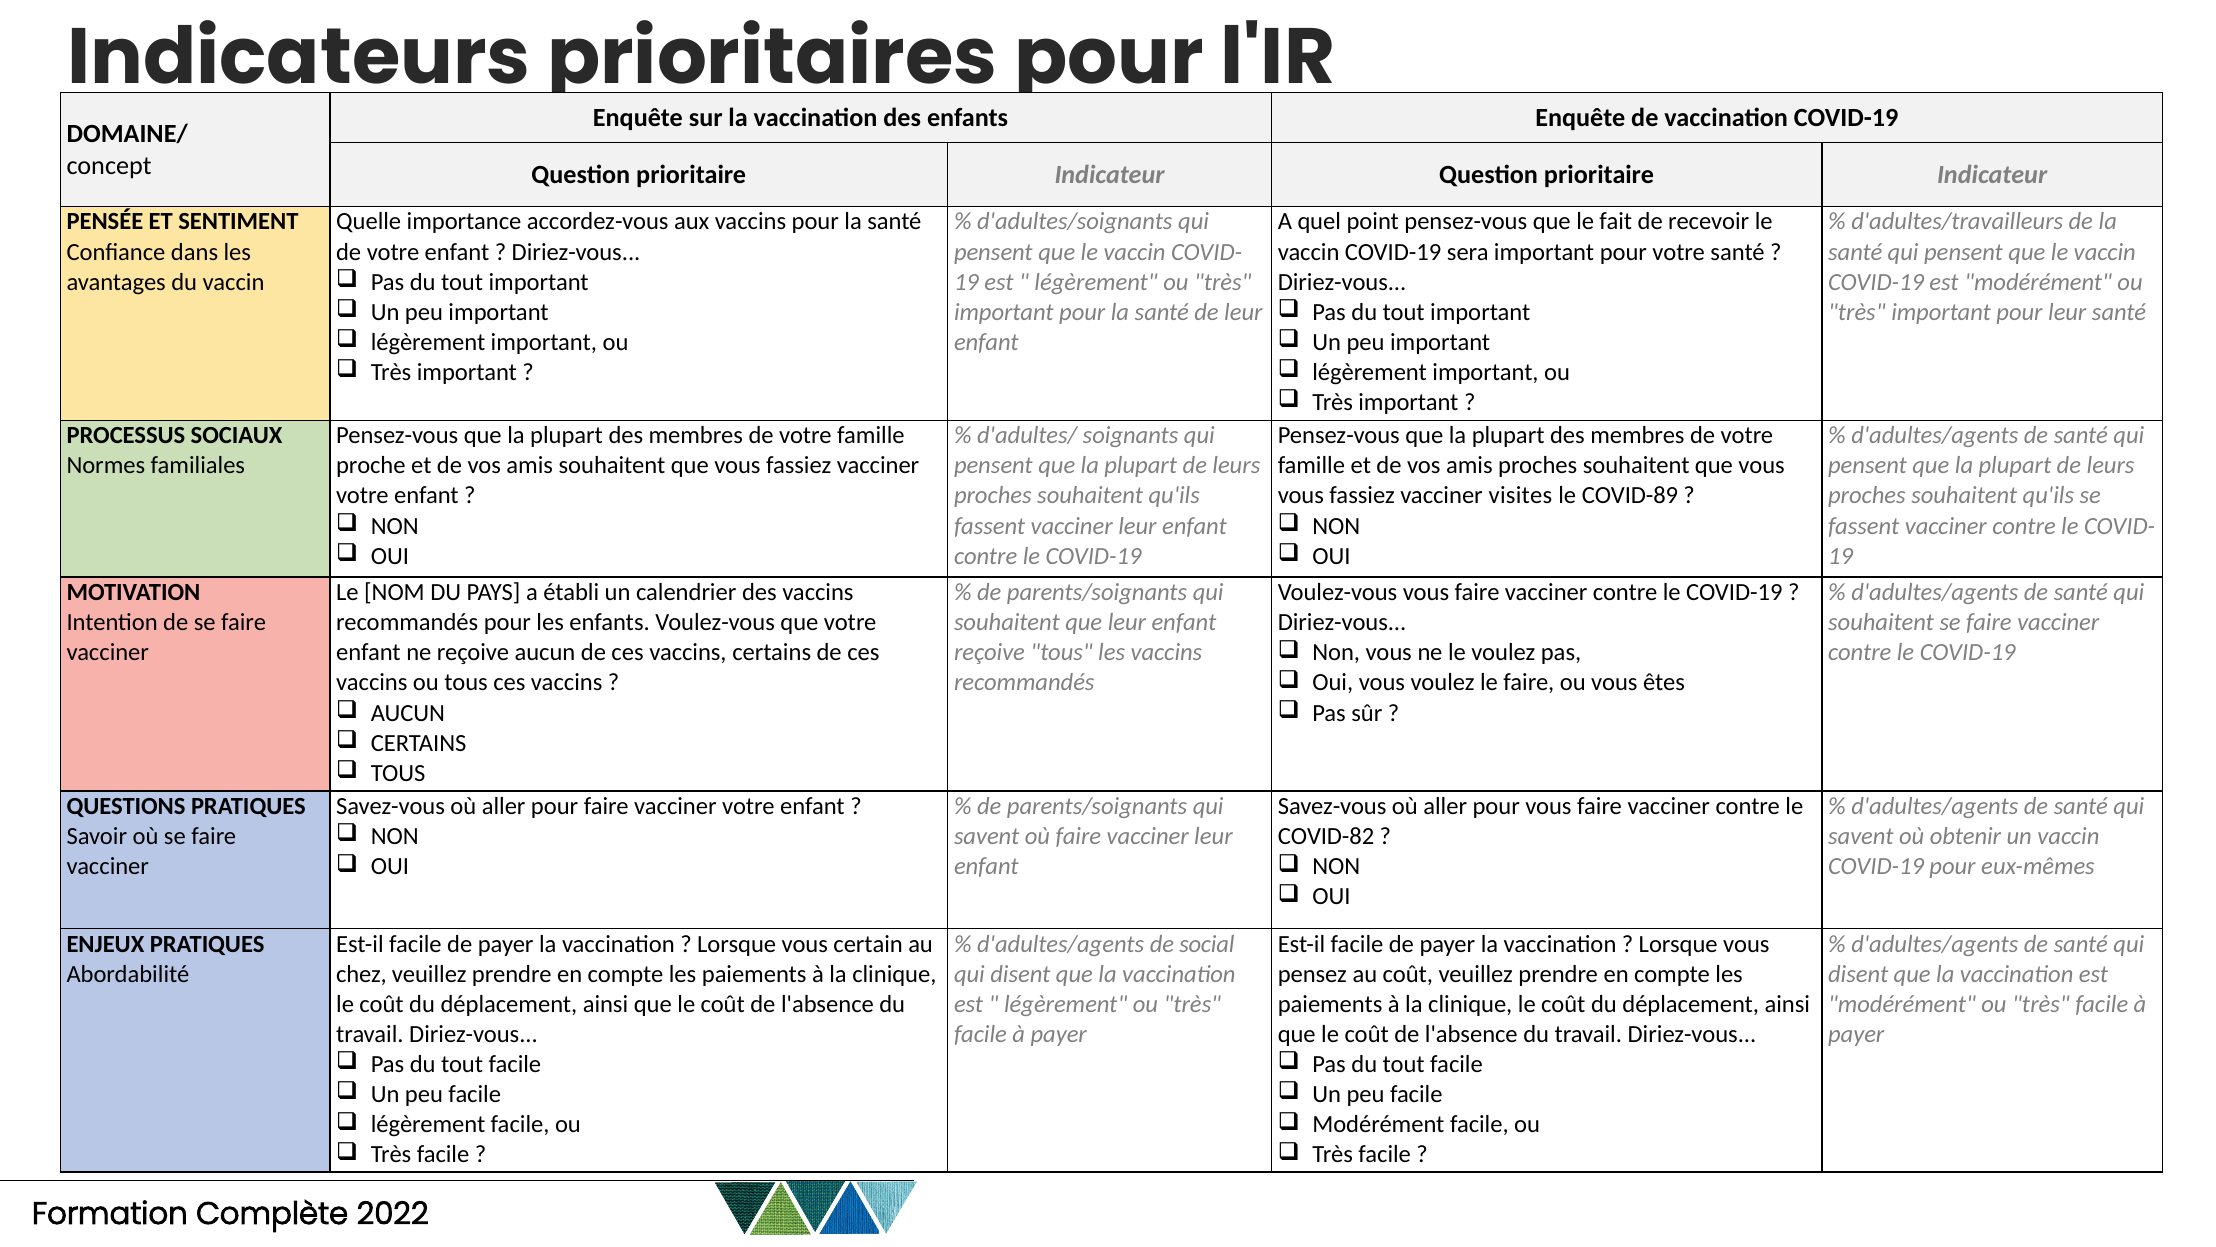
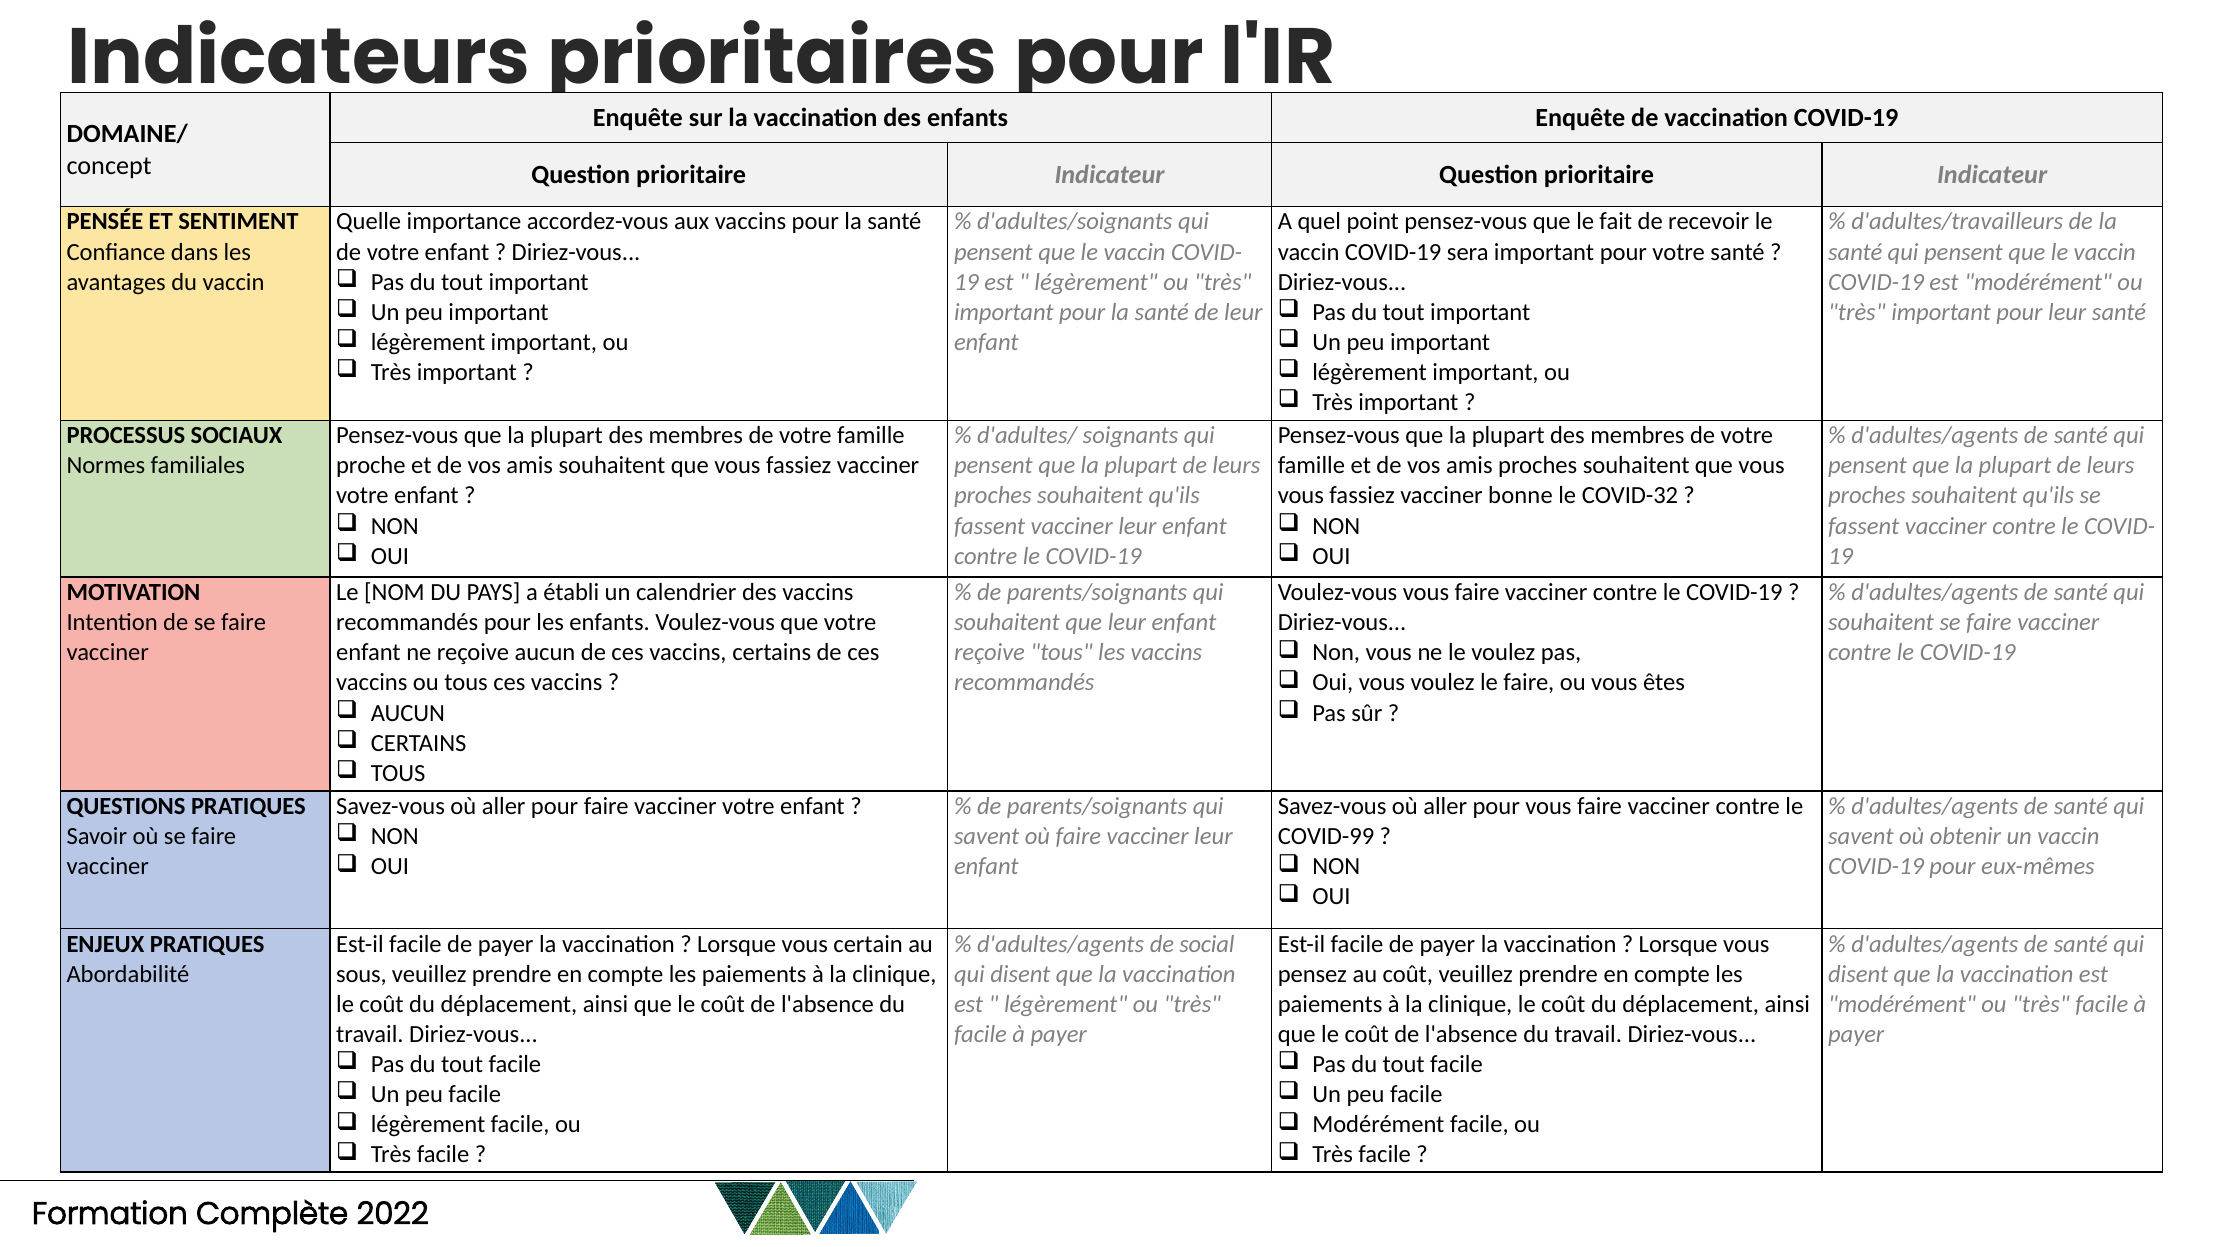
visites: visites -> bonne
COVID-89: COVID-89 -> COVID-32
COVID-82: COVID-82 -> COVID-99
chez: chez -> sous
